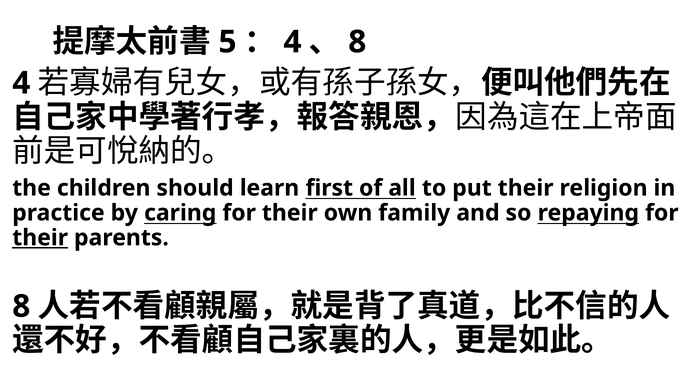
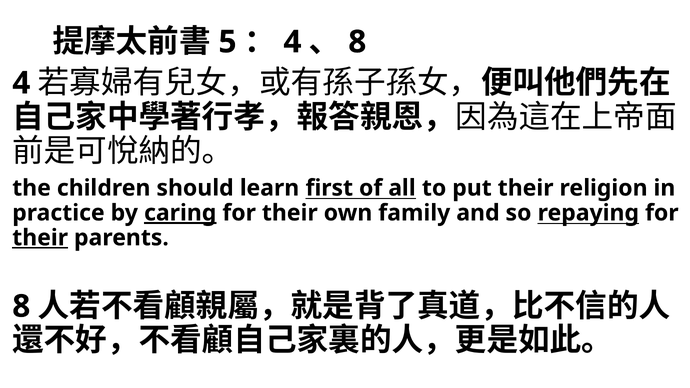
caring underline: none -> present
